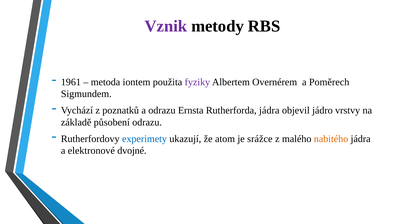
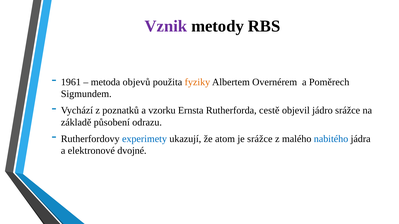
iontem: iontem -> objevů
fyziky colour: purple -> orange
a odrazu: odrazu -> vzorku
Rutherforda jádra: jádra -> cestě
jádro vrstvy: vrstvy -> srážce
nabitého colour: orange -> blue
